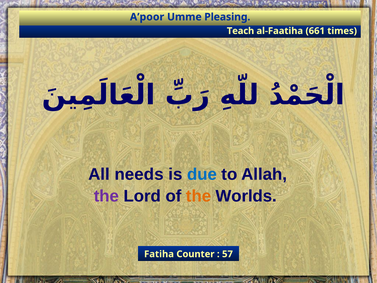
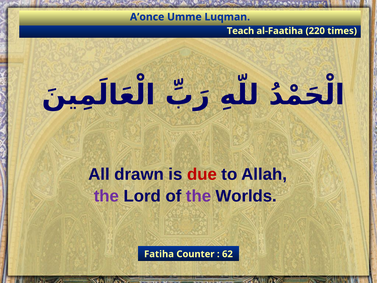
A’poor: A’poor -> A’once
Pleasing: Pleasing -> Luqman
661: 661 -> 220
needs: needs -> drawn
due colour: blue -> red
the at (199, 196) colour: orange -> purple
57: 57 -> 62
